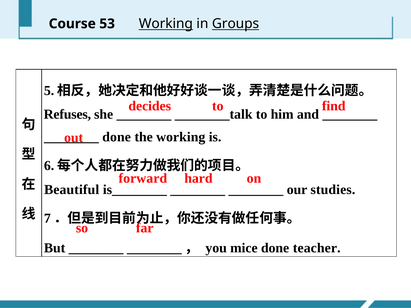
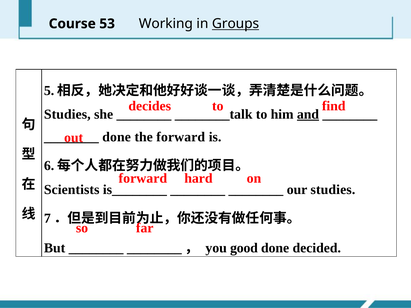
Working at (166, 24) underline: present -> none
Refuses at (67, 114): Refuses -> Studies
and underline: none -> present
the working: working -> forward
Beautiful: Beautiful -> Scientists
mice: mice -> good
teacher: teacher -> decided
